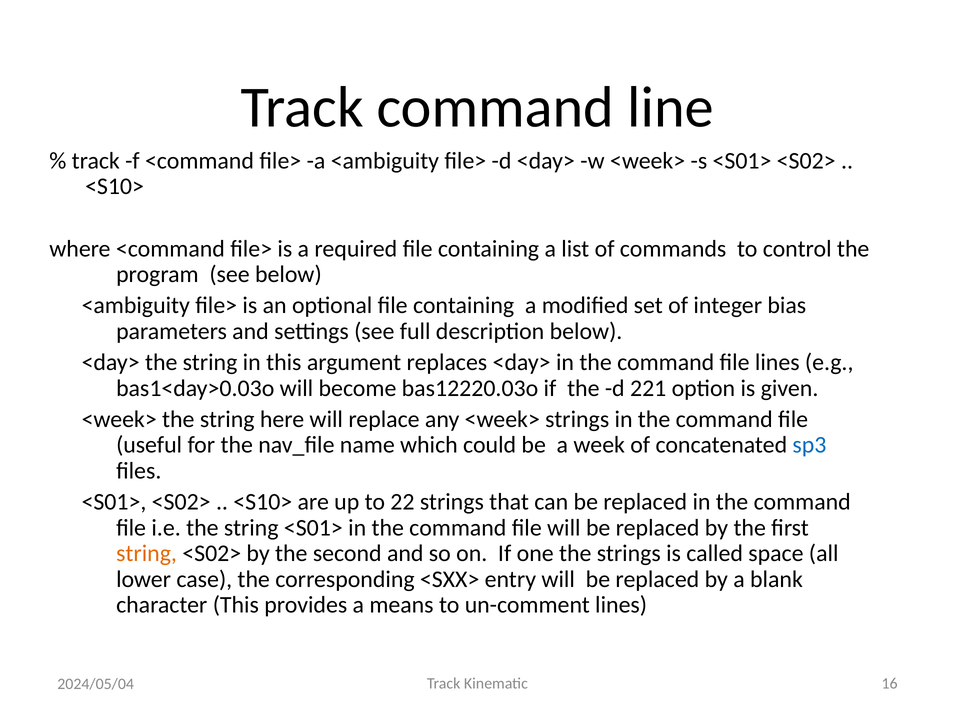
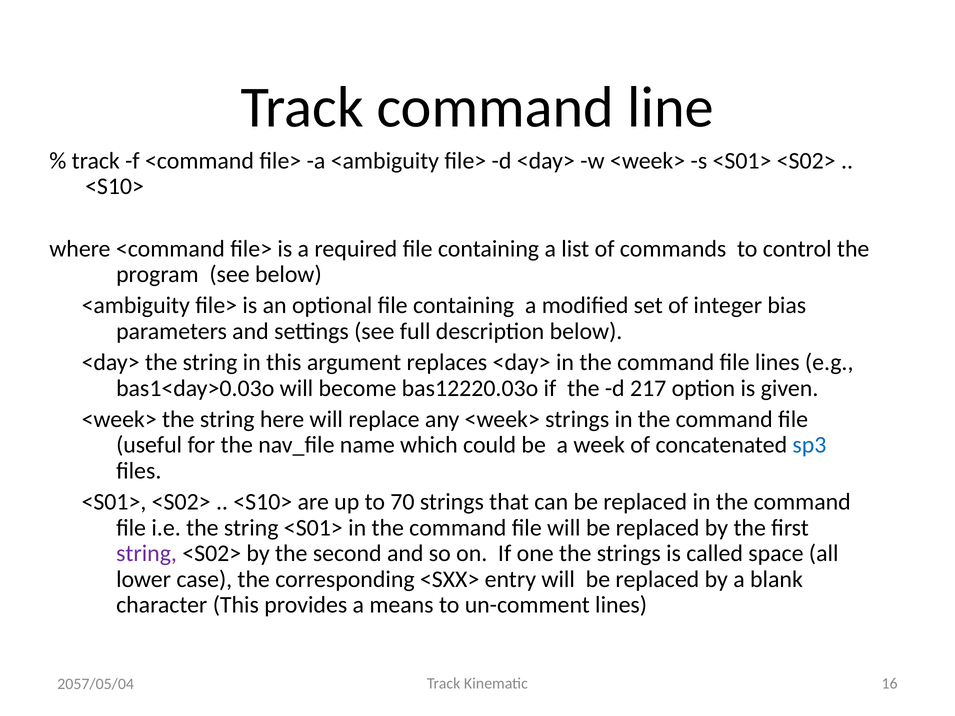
221: 221 -> 217
22: 22 -> 70
string at (147, 554) colour: orange -> purple
2024/05/04: 2024/05/04 -> 2057/05/04
